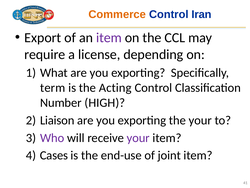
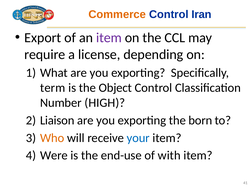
Acting: Acting -> Object
the your: your -> born
Who colour: purple -> orange
your at (138, 138) colour: purple -> blue
Cases: Cases -> Were
joint: joint -> with
